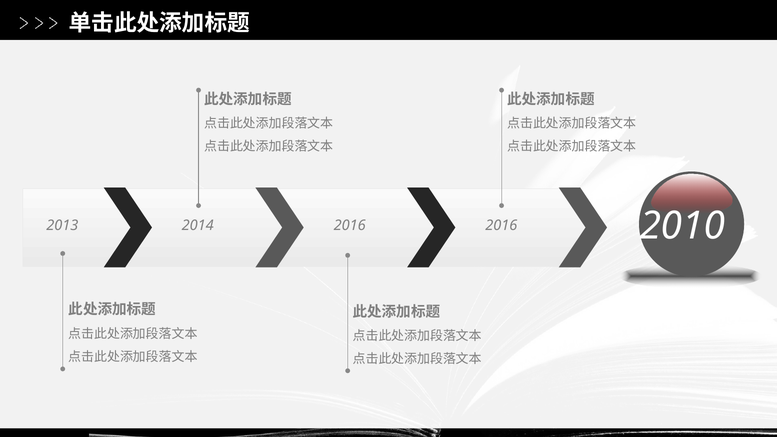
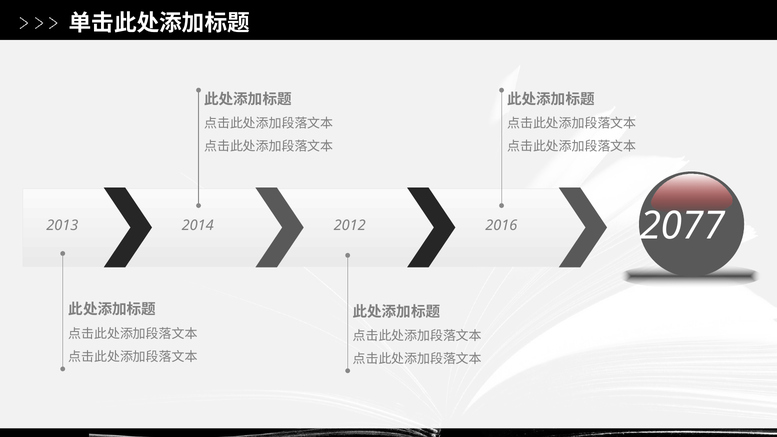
2010: 2010 -> 2077
2014 2016: 2016 -> 2012
